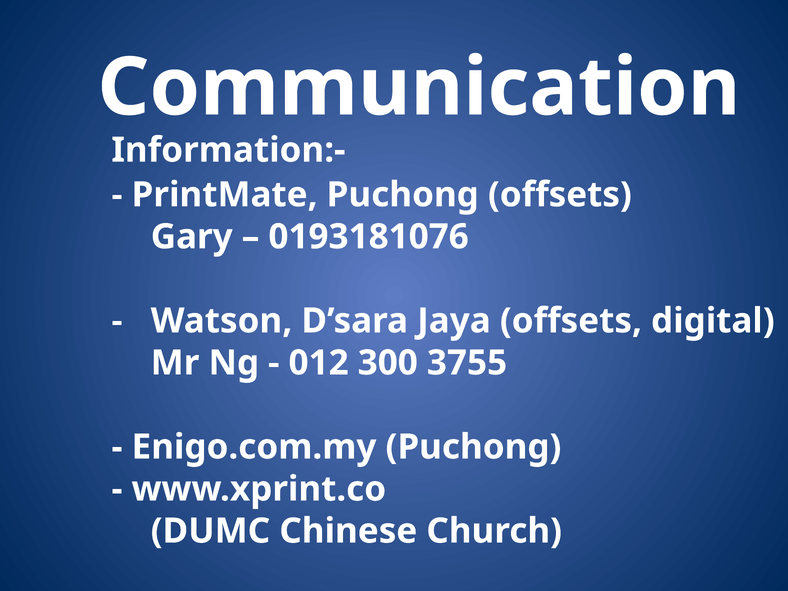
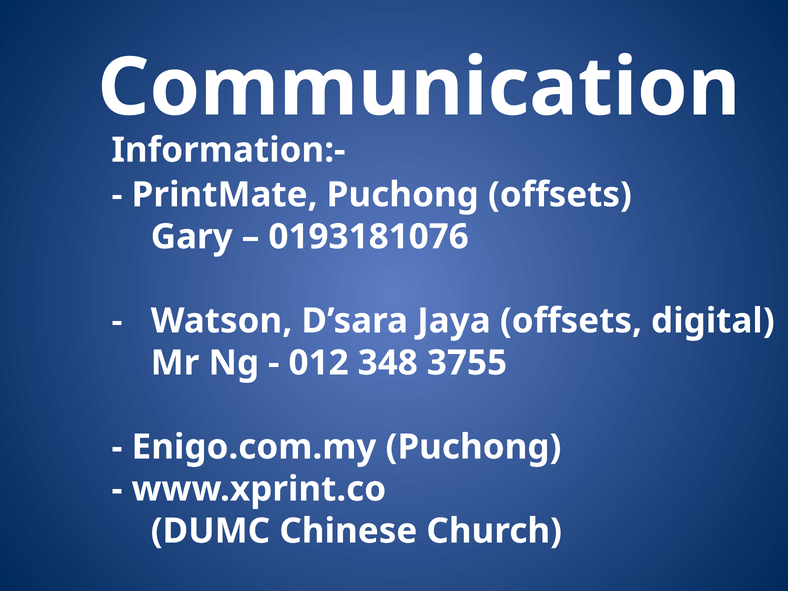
300: 300 -> 348
